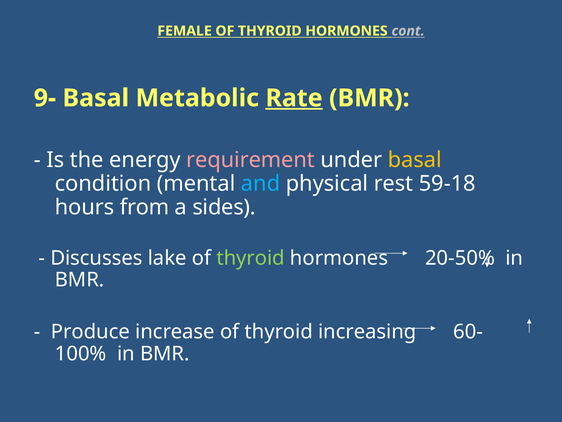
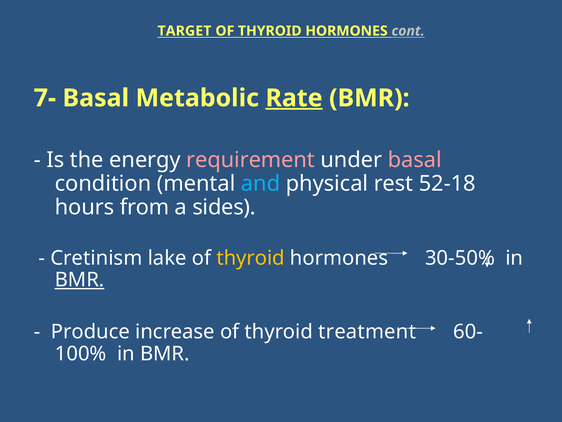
FEMALE: FEMALE -> TARGET
9-: 9- -> 7-
basal at (415, 160) colour: yellow -> pink
59-18: 59-18 -> 52-18
Discusses: Discusses -> Cretinism
thyroid at (251, 258) colour: light green -> yellow
20-50%: 20-50% -> 30-50%
BMR at (80, 280) underline: none -> present
increasing: increasing -> treatment
